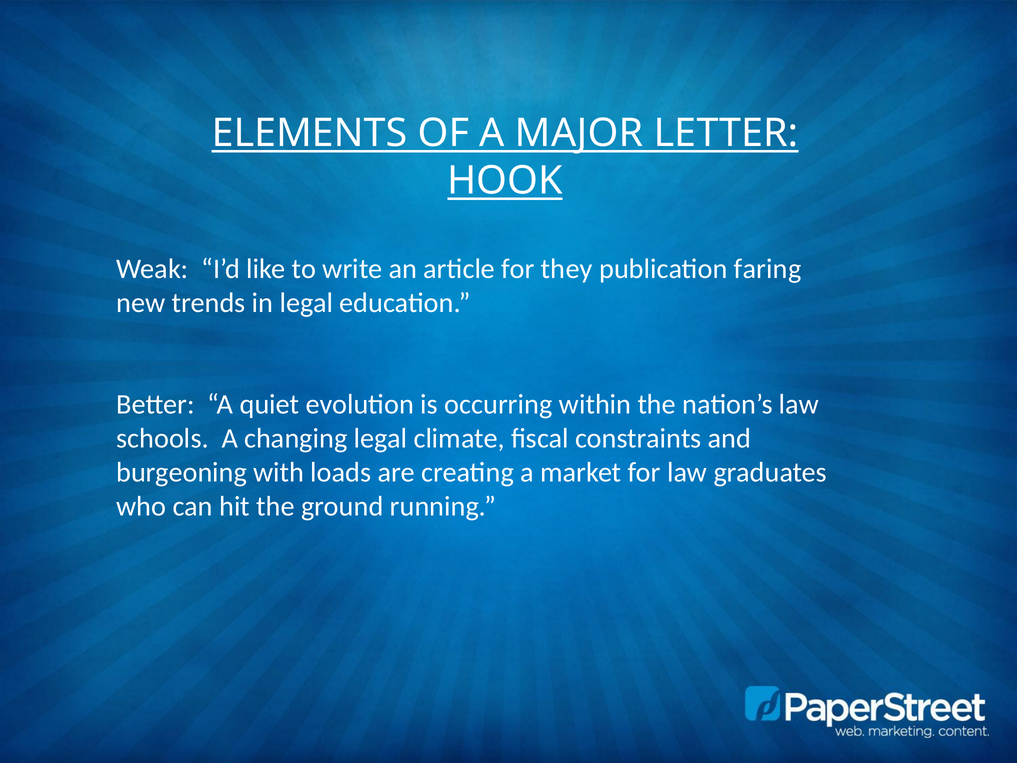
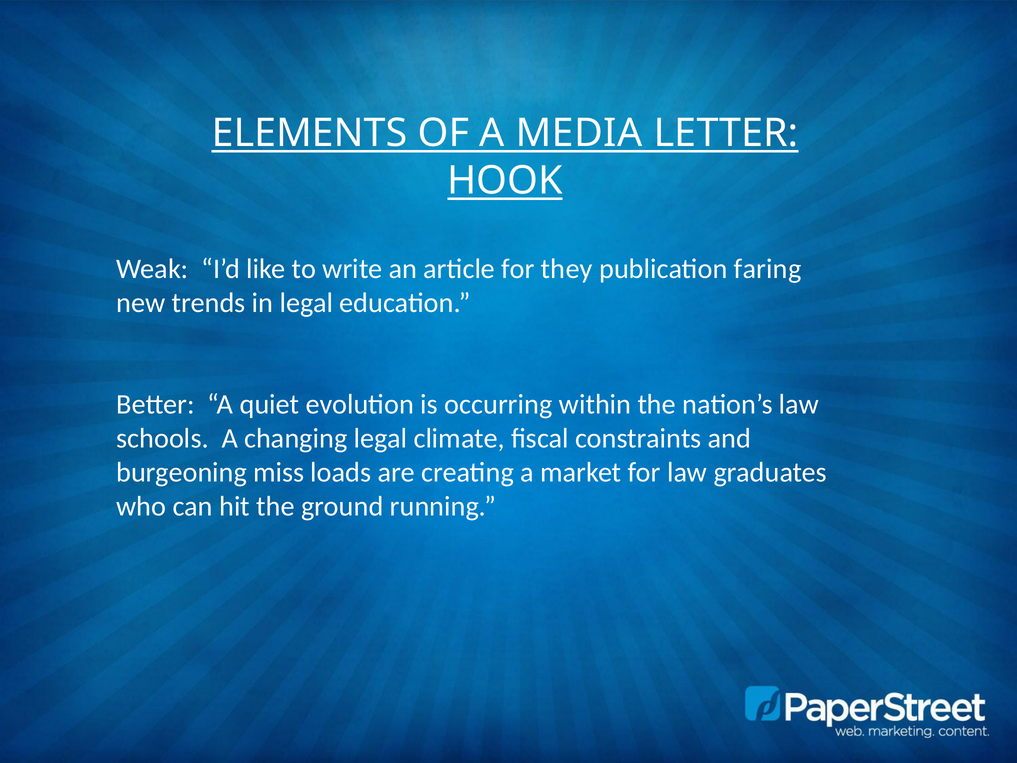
MAJOR: MAJOR -> MEDIA
with: with -> miss
